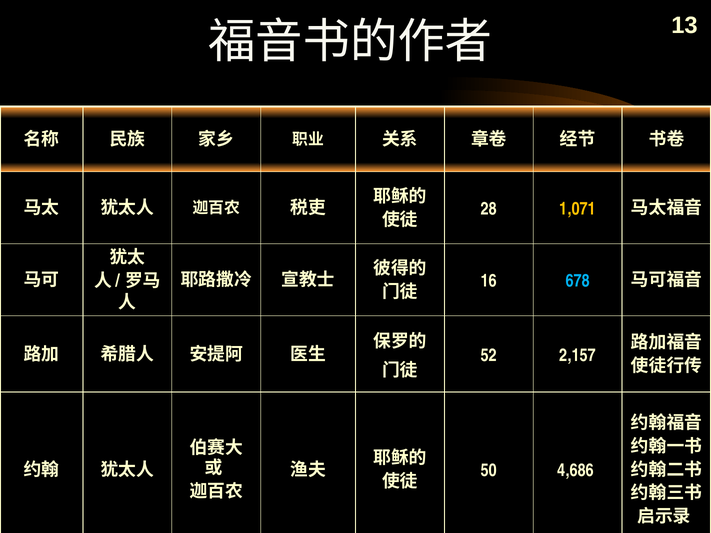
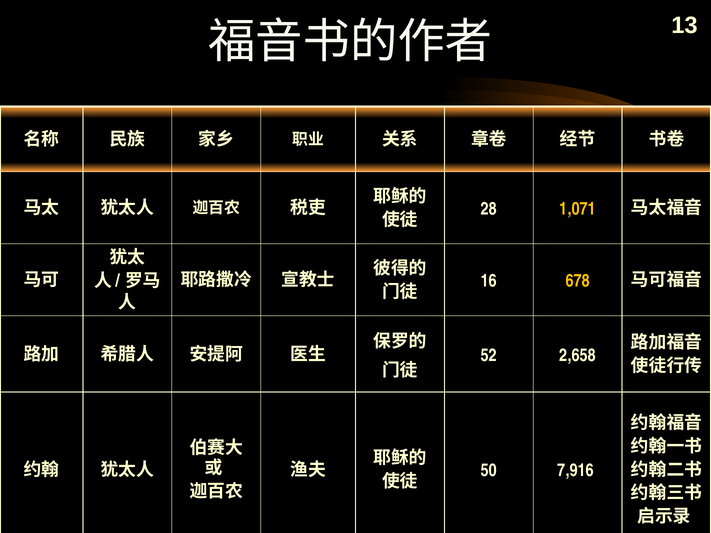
678 colour: light blue -> yellow
2,157: 2,157 -> 2,658
4,686: 4,686 -> 7,916
